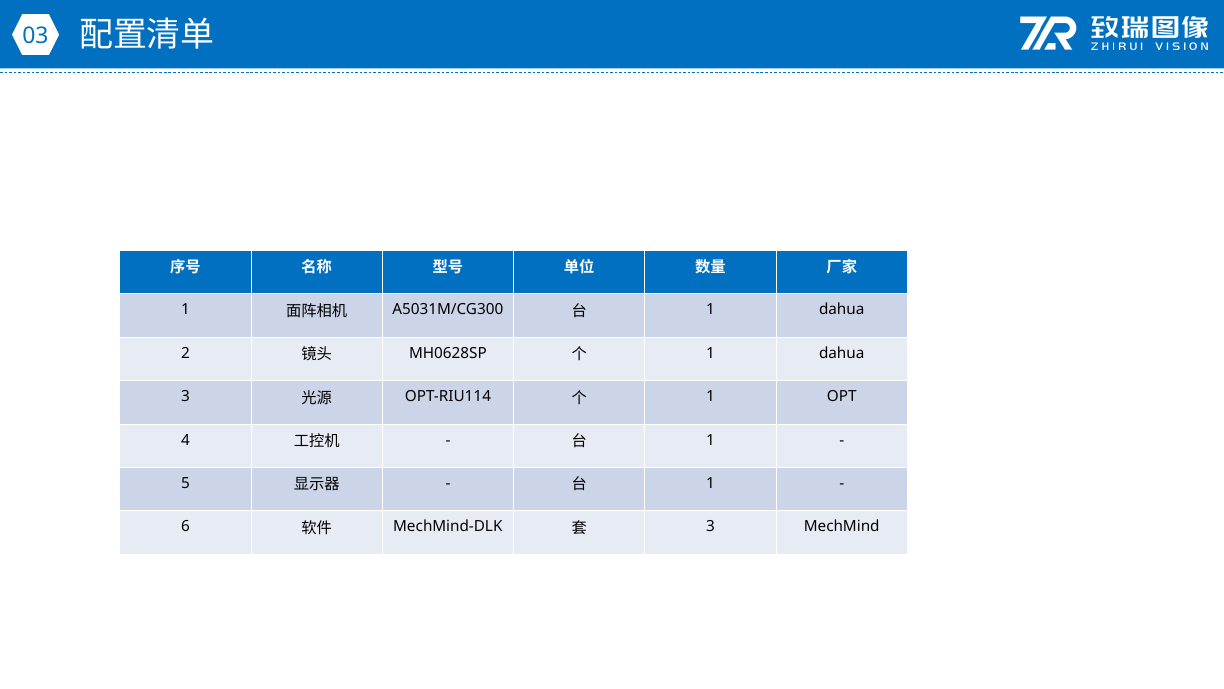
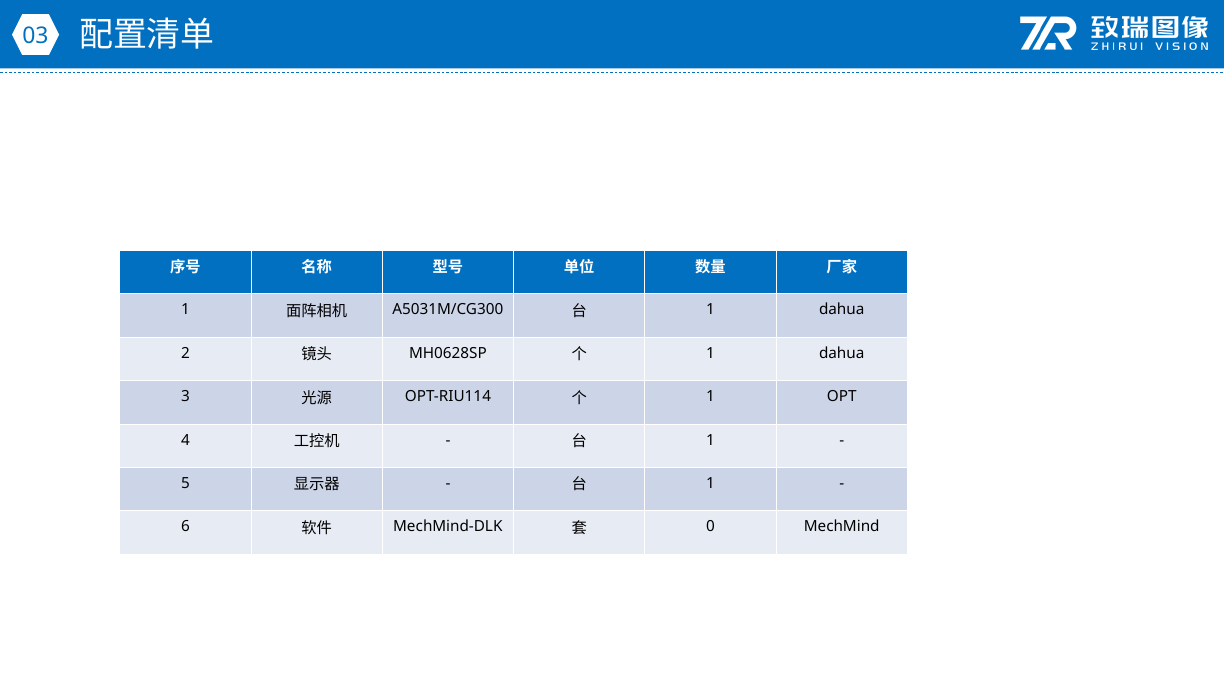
3 at (711, 526): 3 -> 0
